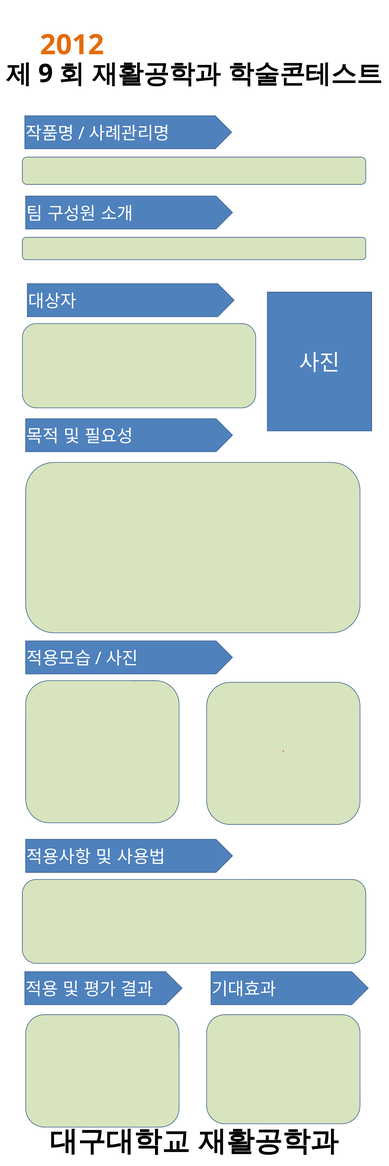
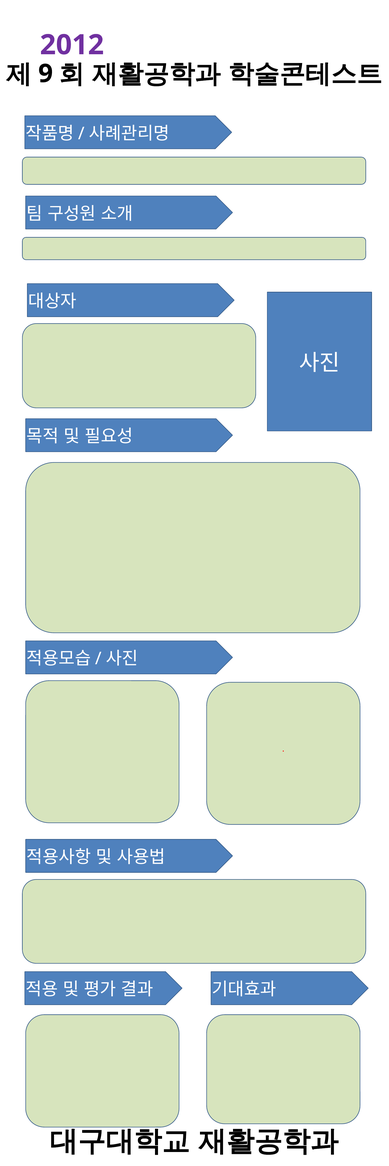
2012 colour: orange -> purple
